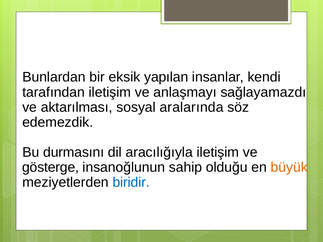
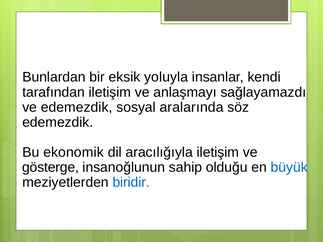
yapılan: yapılan -> yoluyla
ve aktarılması: aktarılması -> edemezdik
durmasını: durmasını -> ekonomik
büyük colour: orange -> blue
